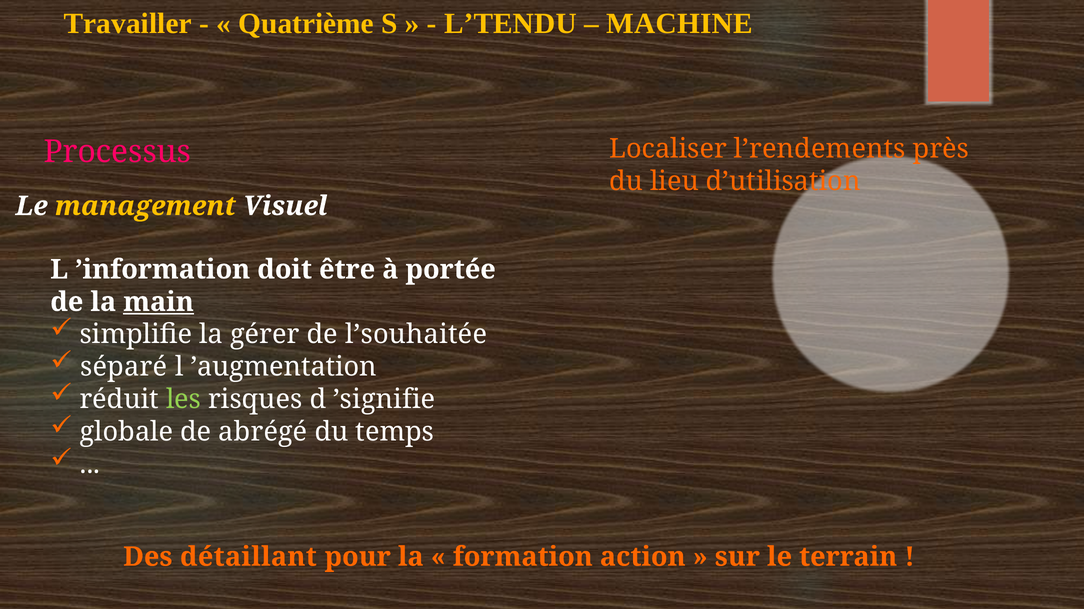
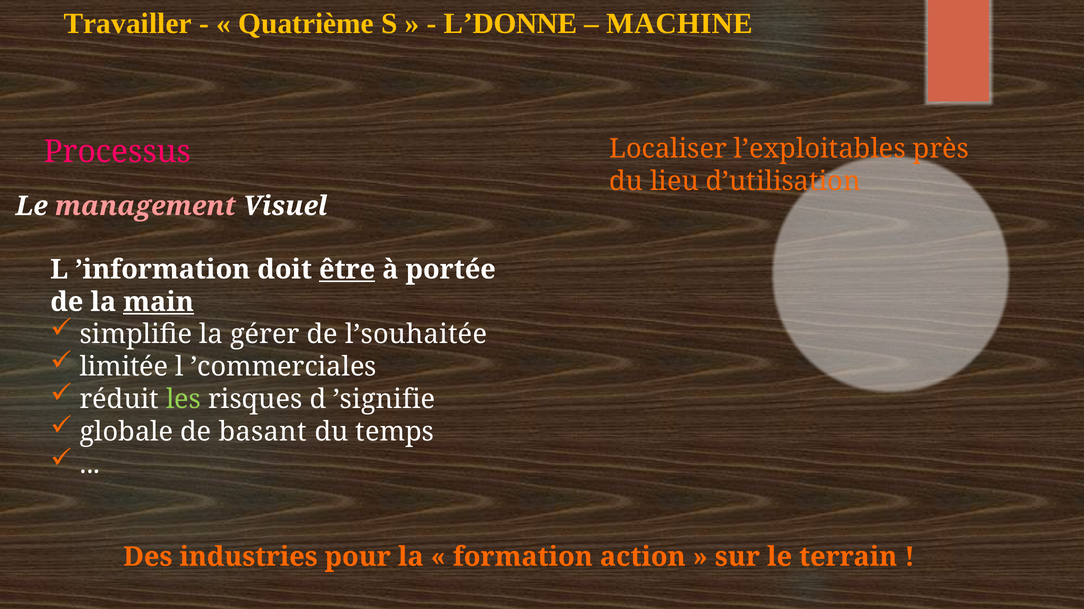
L’TENDU: L’TENDU -> L’DONNE
l’rendements: l’rendements -> l’exploitables
management colour: yellow -> pink
être underline: none -> present
séparé: séparé -> limitée
’augmentation: ’augmentation -> ’commerciales
abrégé: abrégé -> basant
détaillant: détaillant -> industries
